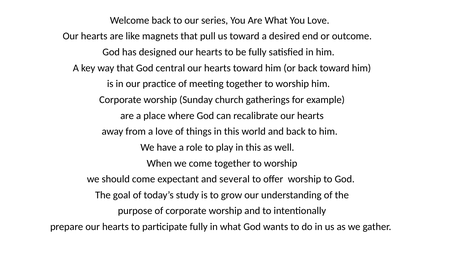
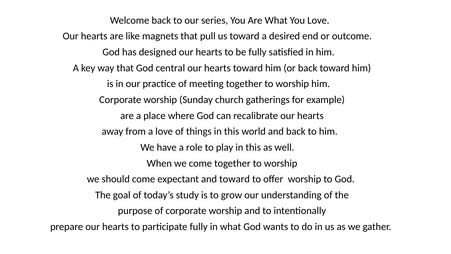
and several: several -> toward
